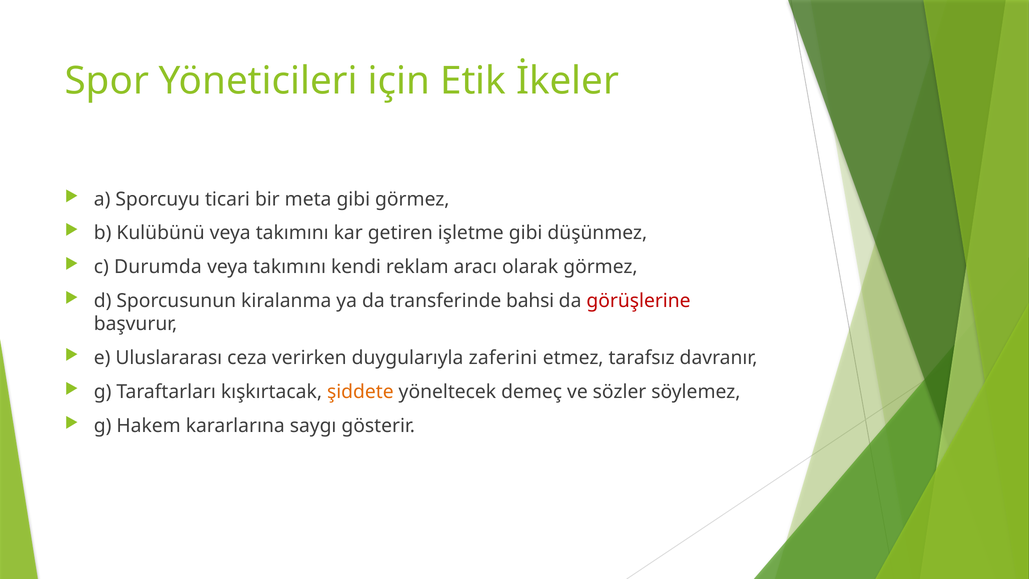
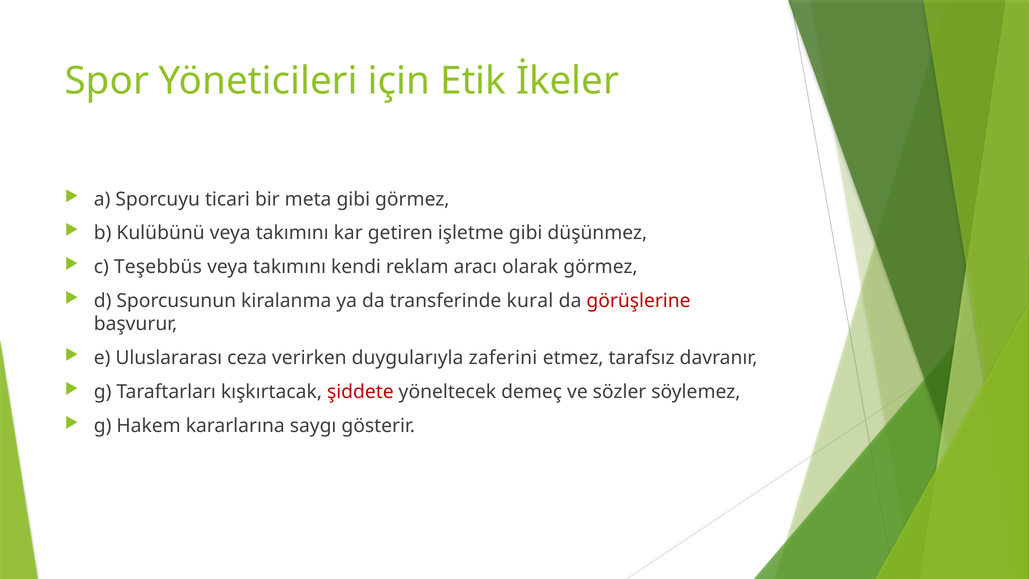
Durumda: Durumda -> Teşebbüs
bahsi: bahsi -> kural
şiddete colour: orange -> red
